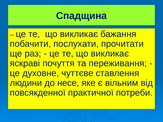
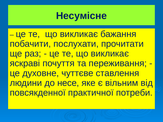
Спадщина: Спадщина -> Несумісне
